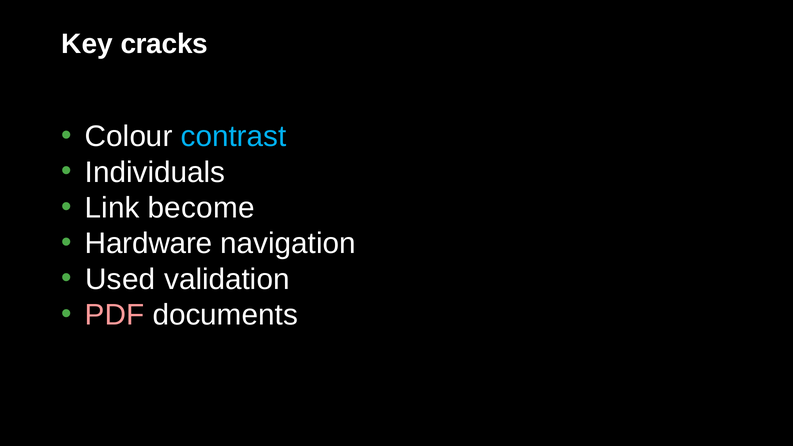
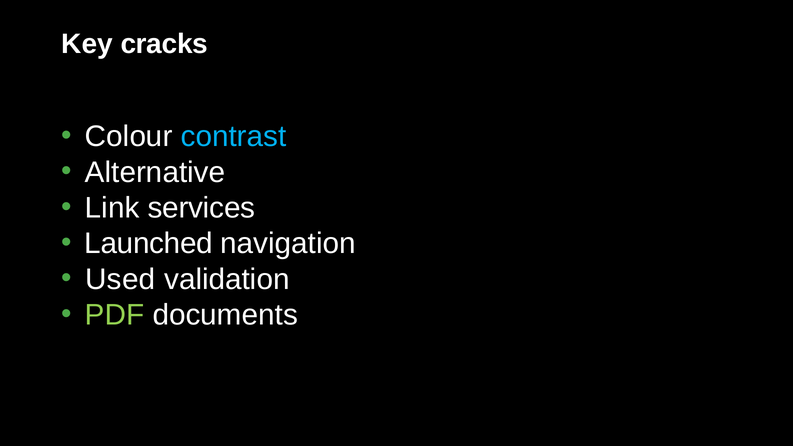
Individuals: Individuals -> Alternative
become: become -> services
Hardware: Hardware -> Launched
PDF colour: pink -> light green
